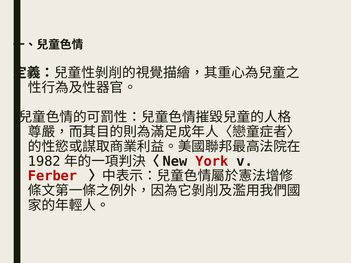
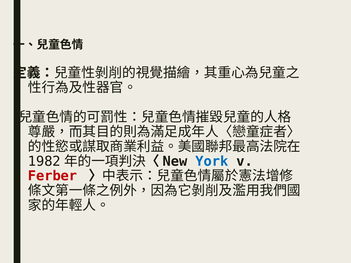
York colour: red -> blue
